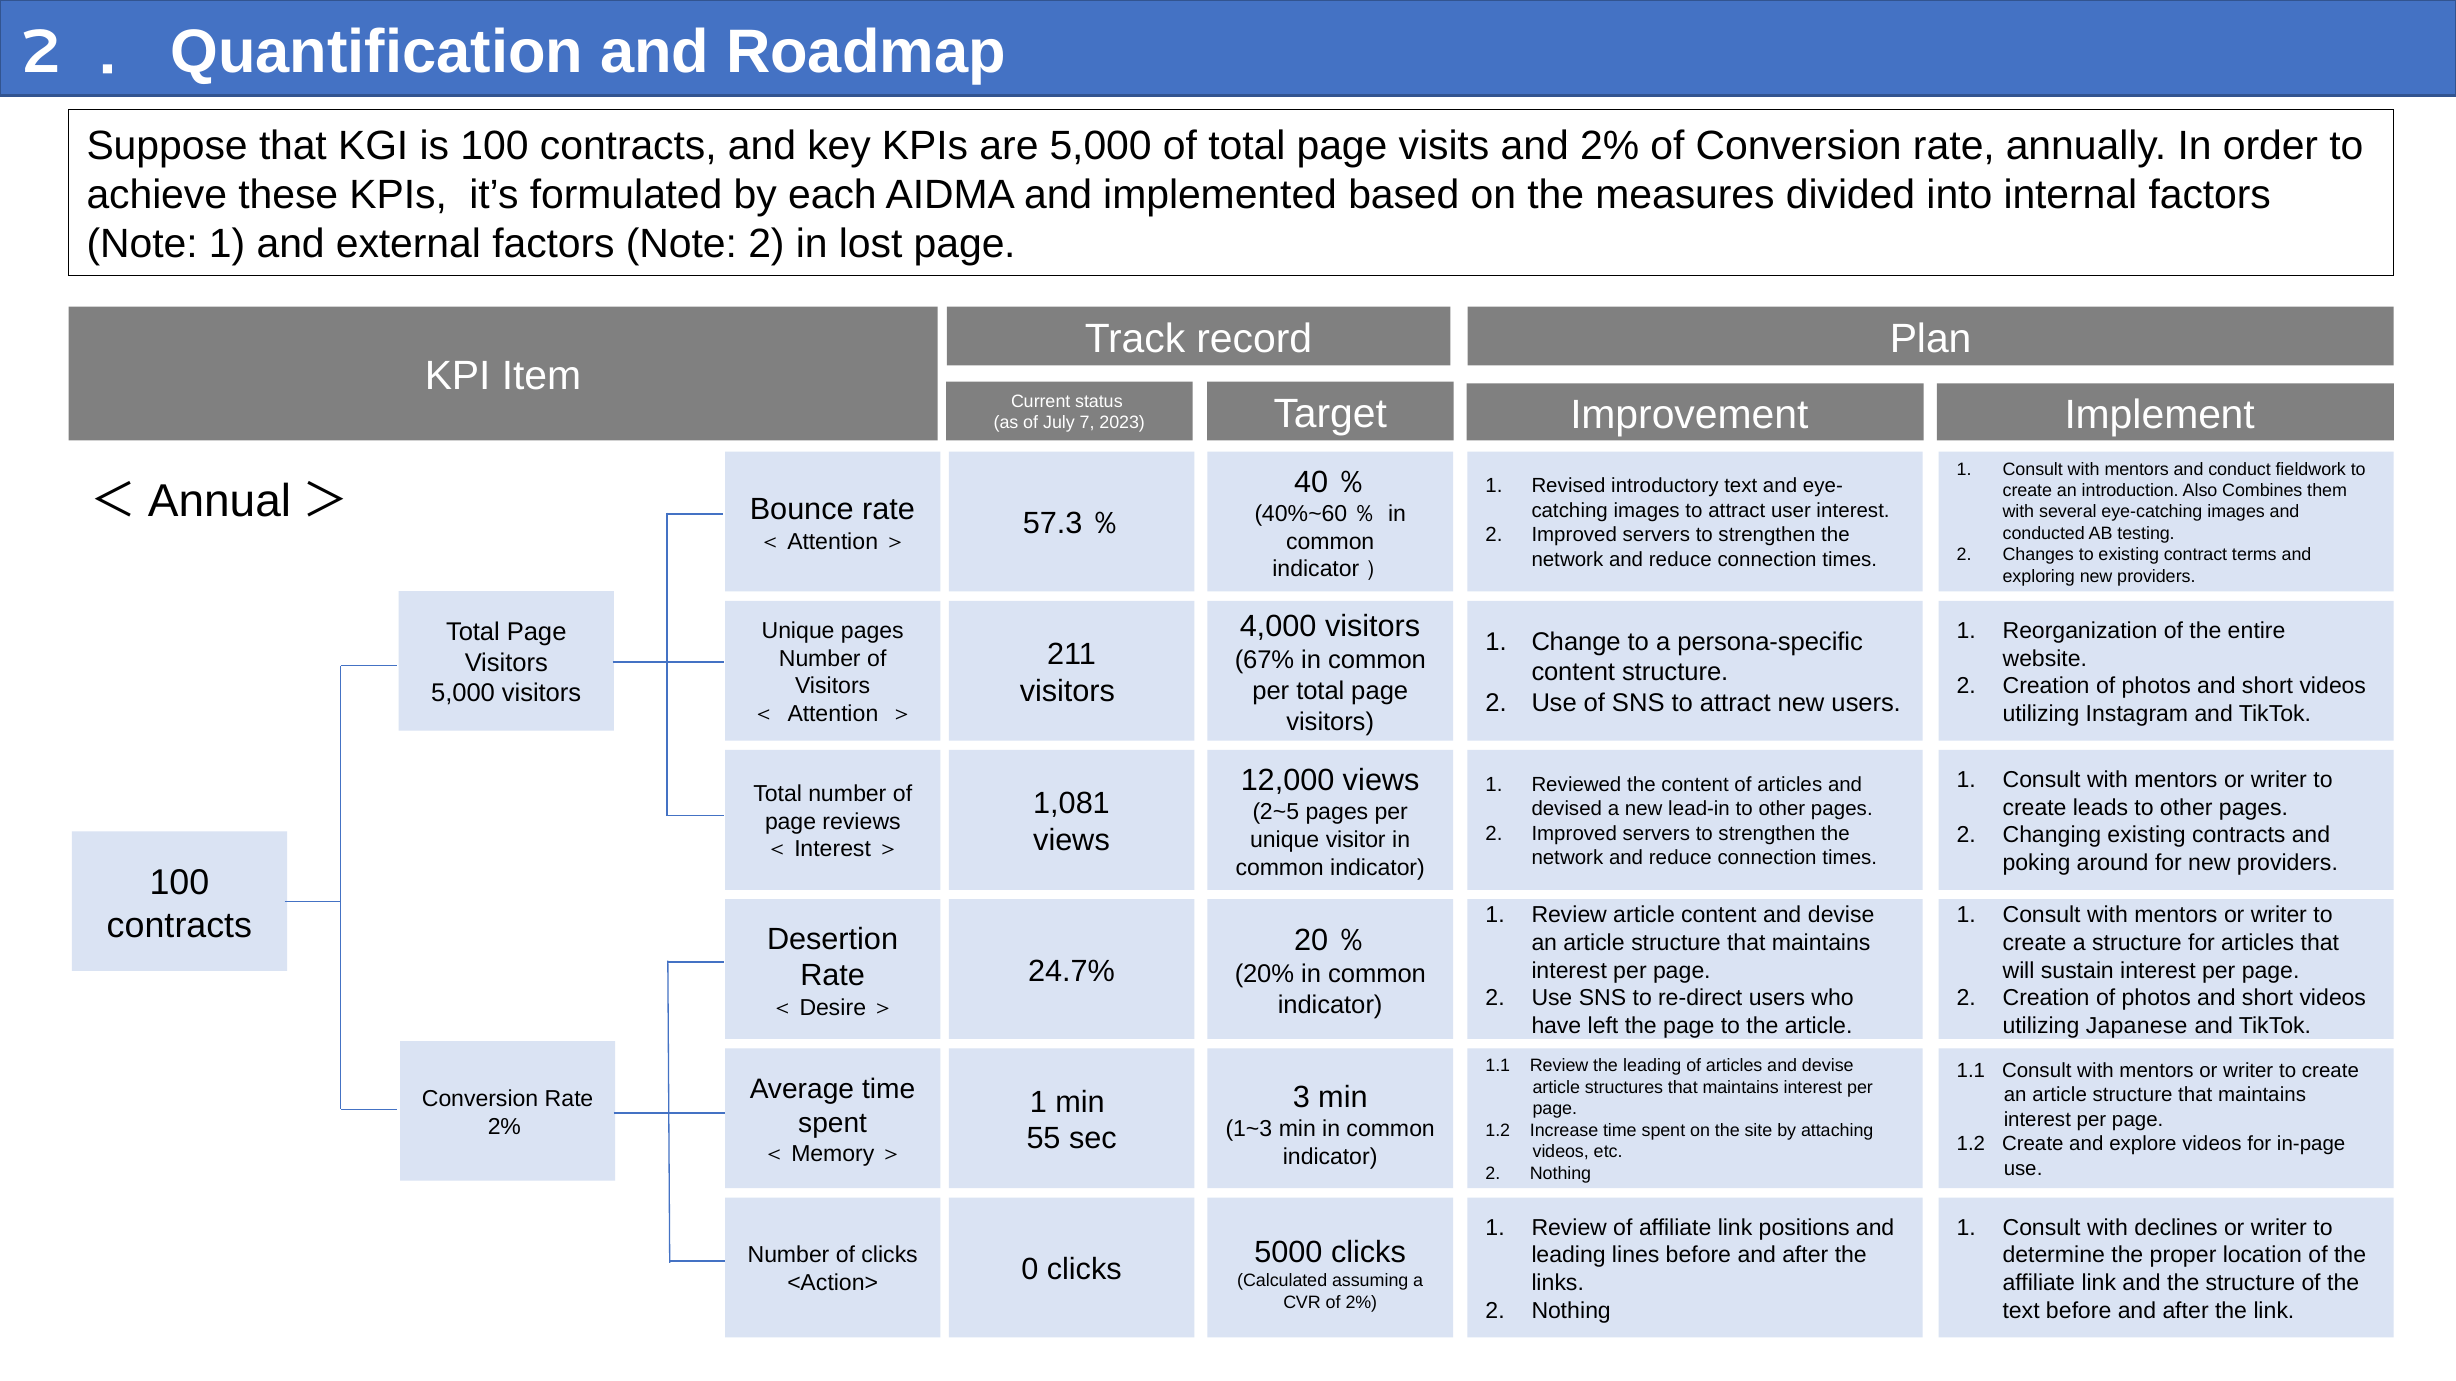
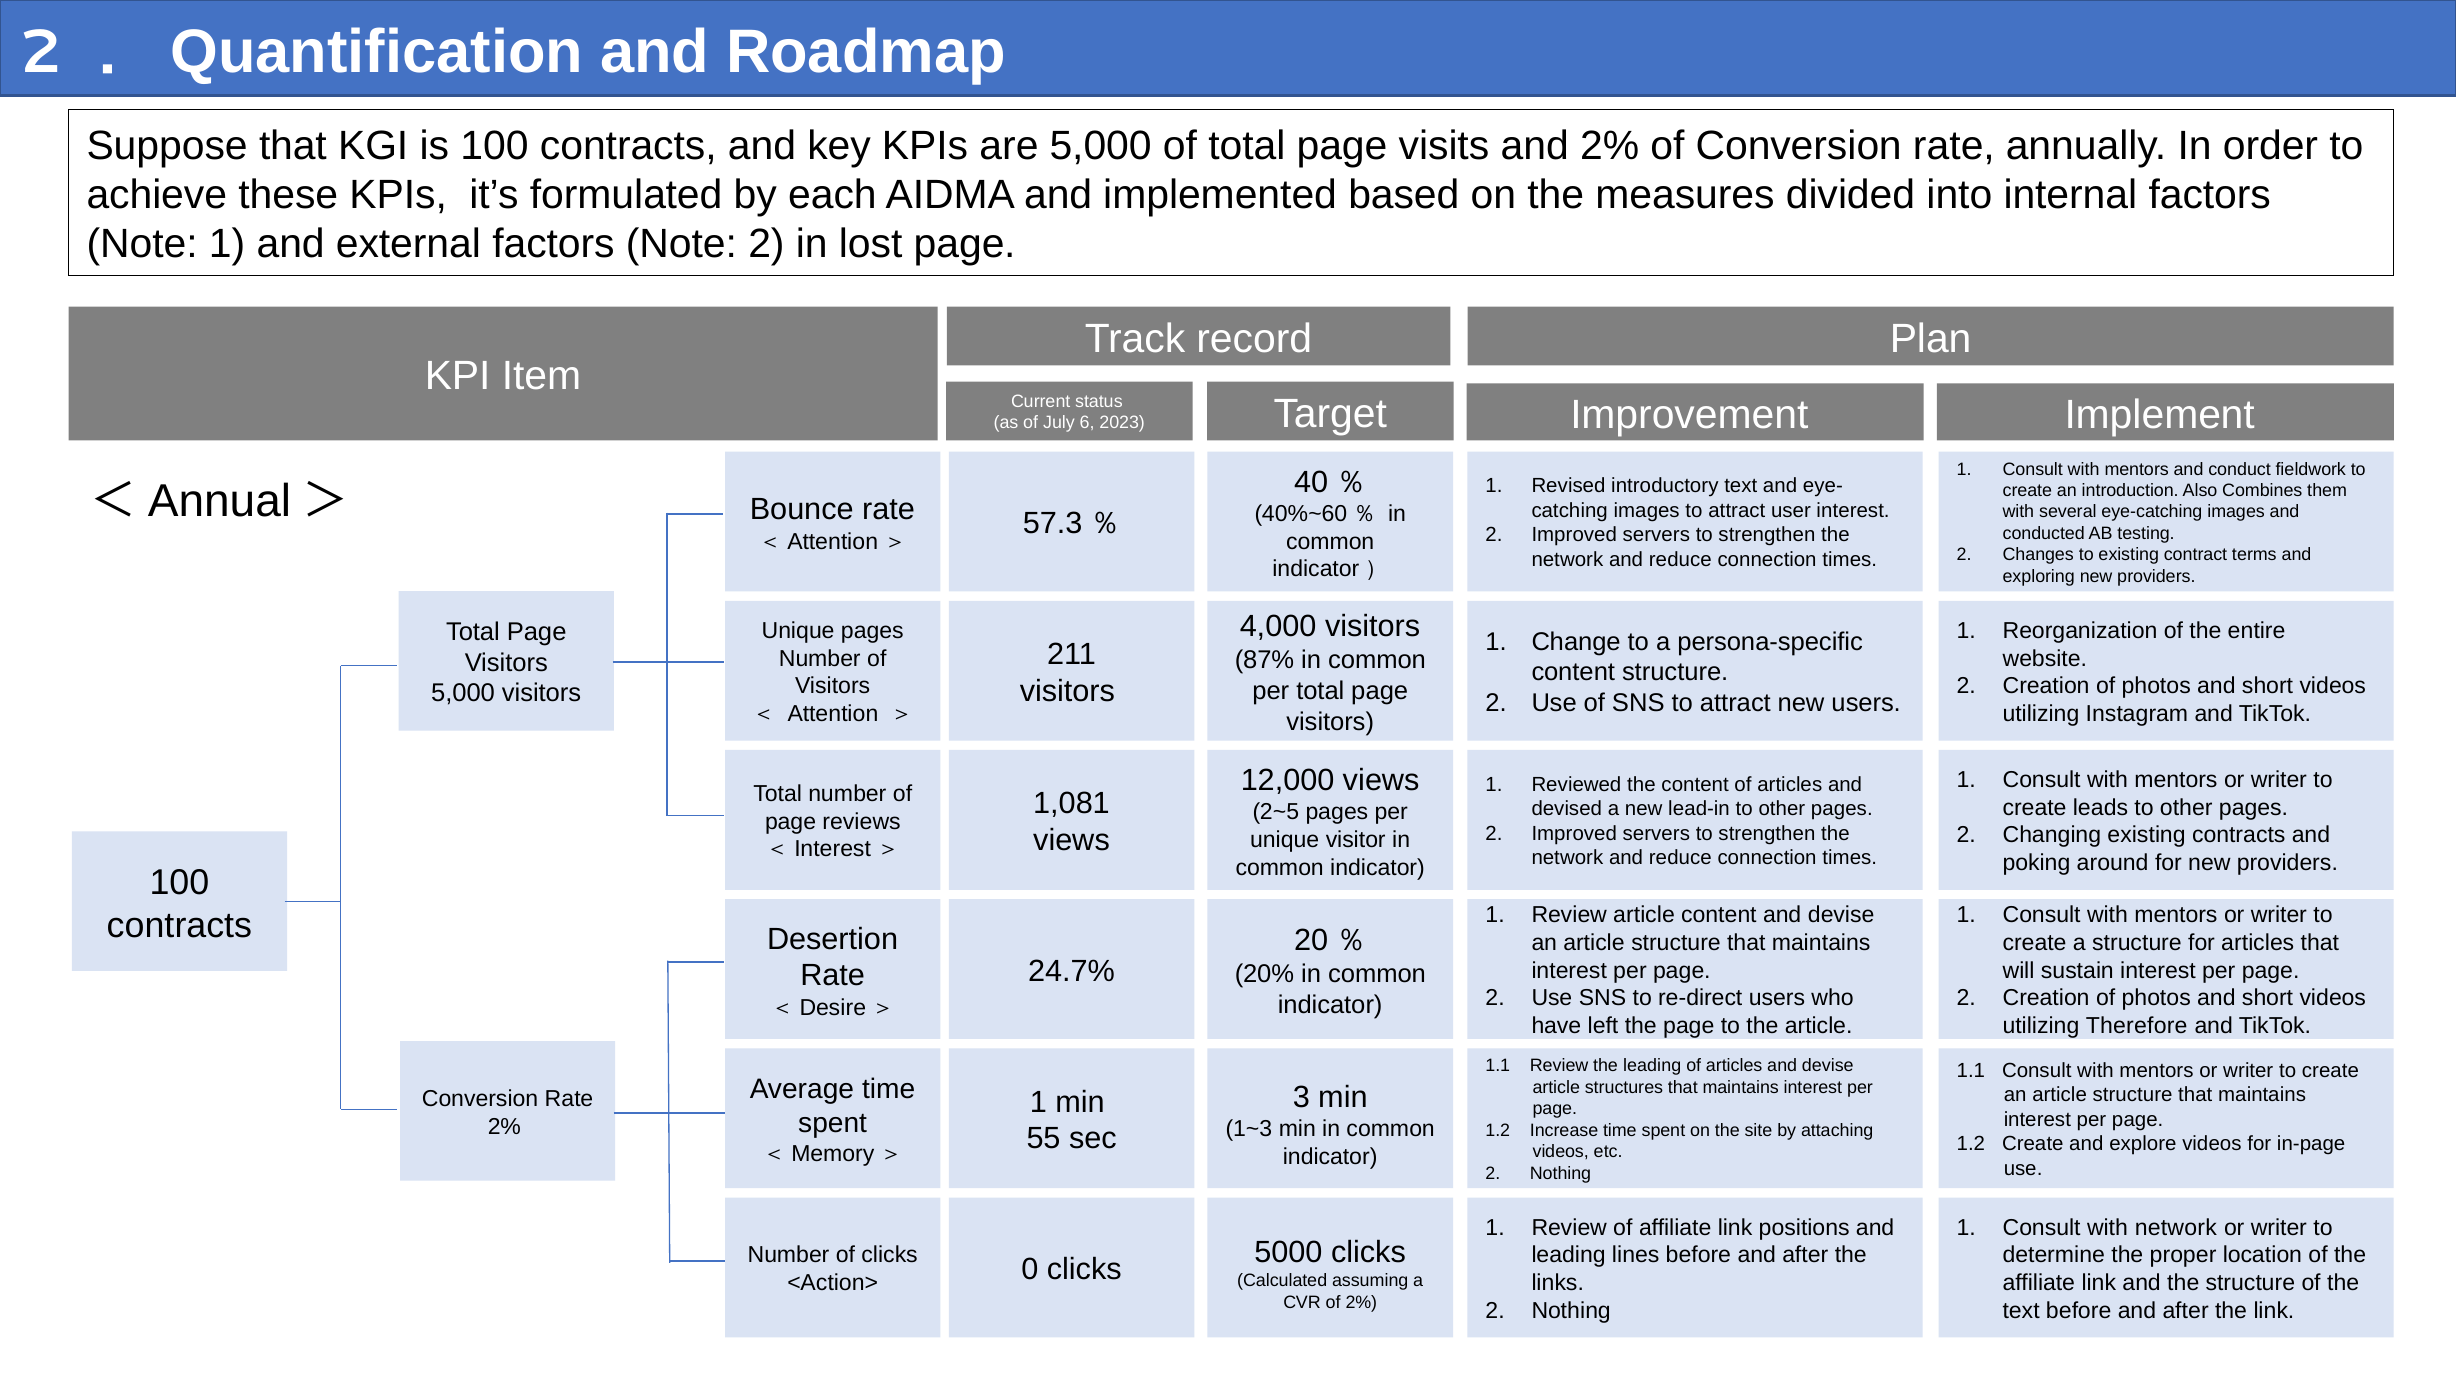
7: 7 -> 6
67%: 67% -> 87%
Japanese: Japanese -> Therefore
with declines: declines -> network
